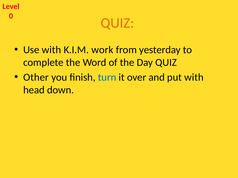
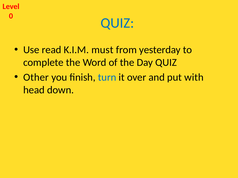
QUIZ at (117, 23) colour: orange -> blue
Use with: with -> read
work: work -> must
